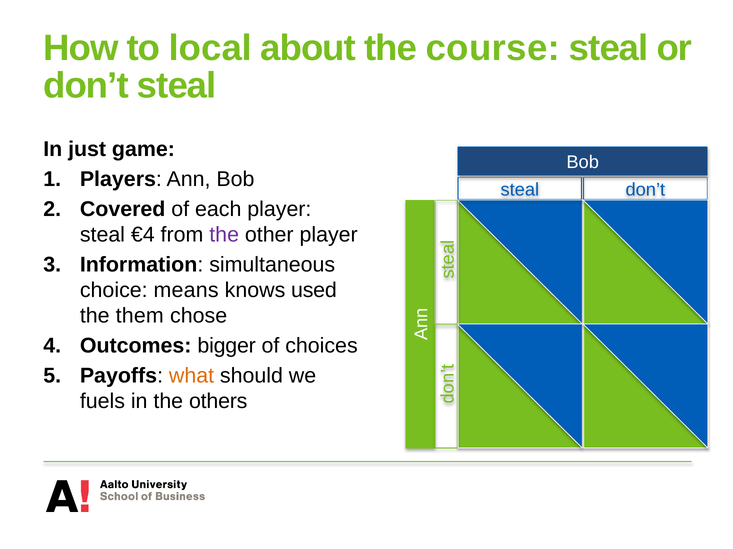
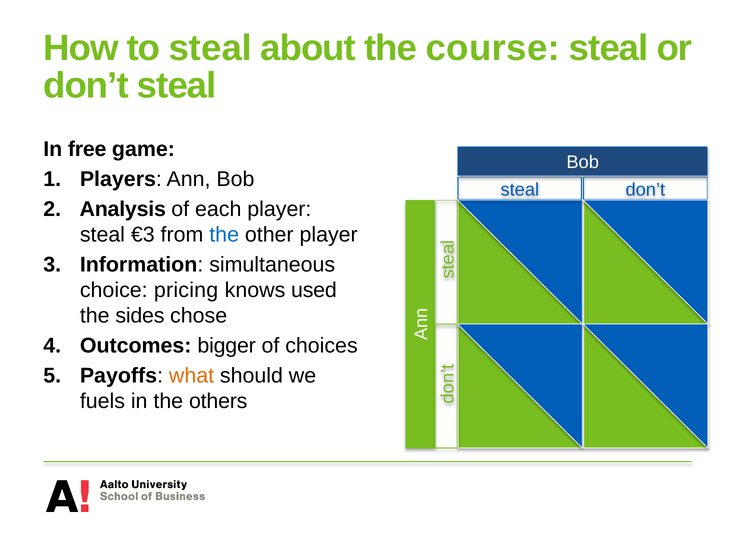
to local: local -> steal
just: just -> free
Covered: Covered -> Analysis
€4: €4 -> €3
the at (224, 235) colour: purple -> blue
means: means -> pricing
them: them -> sides
